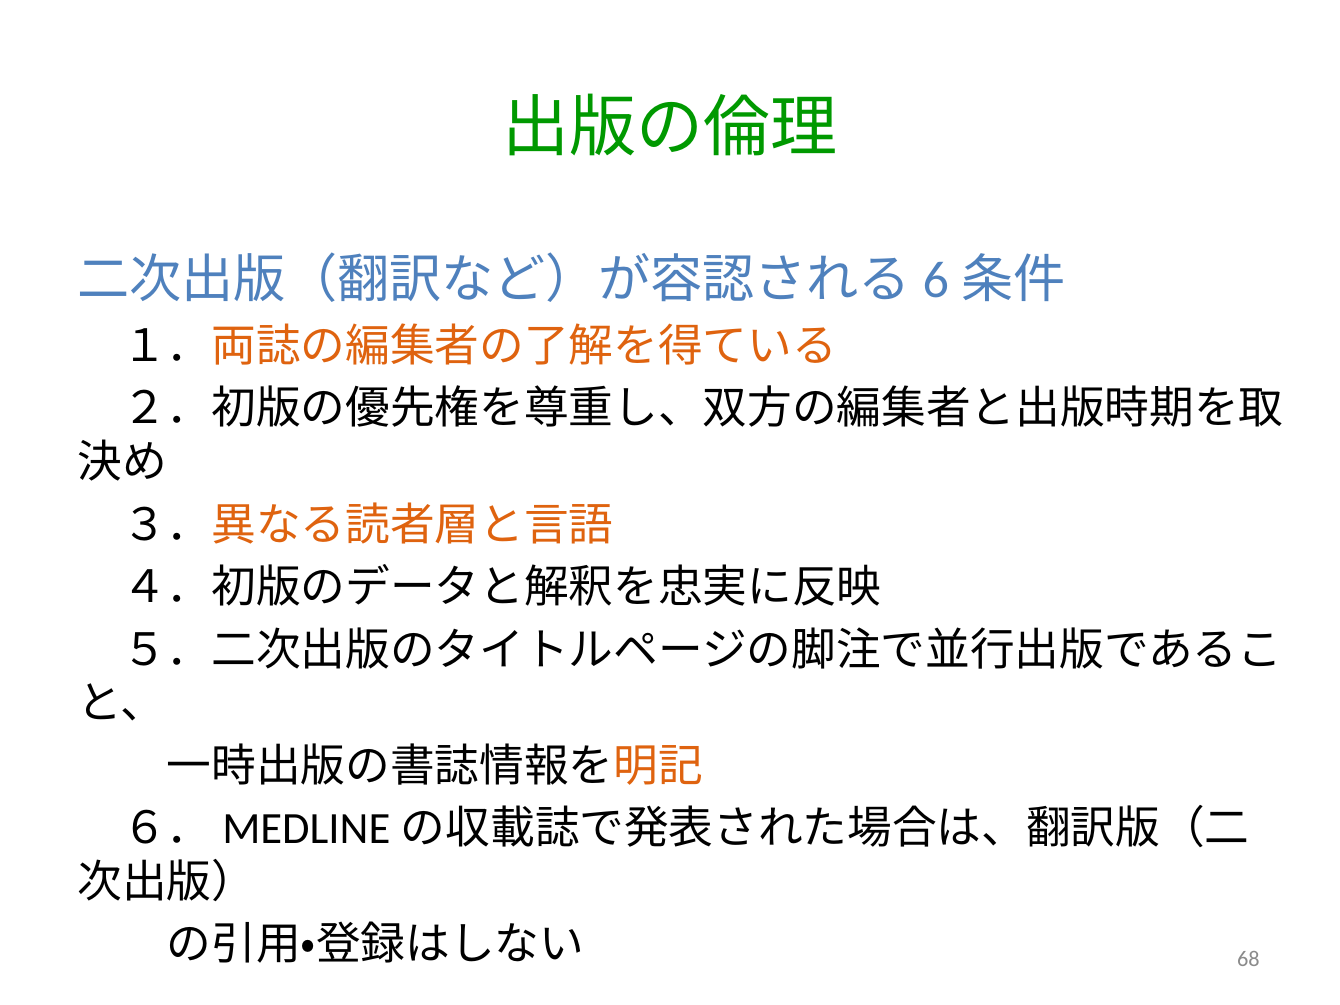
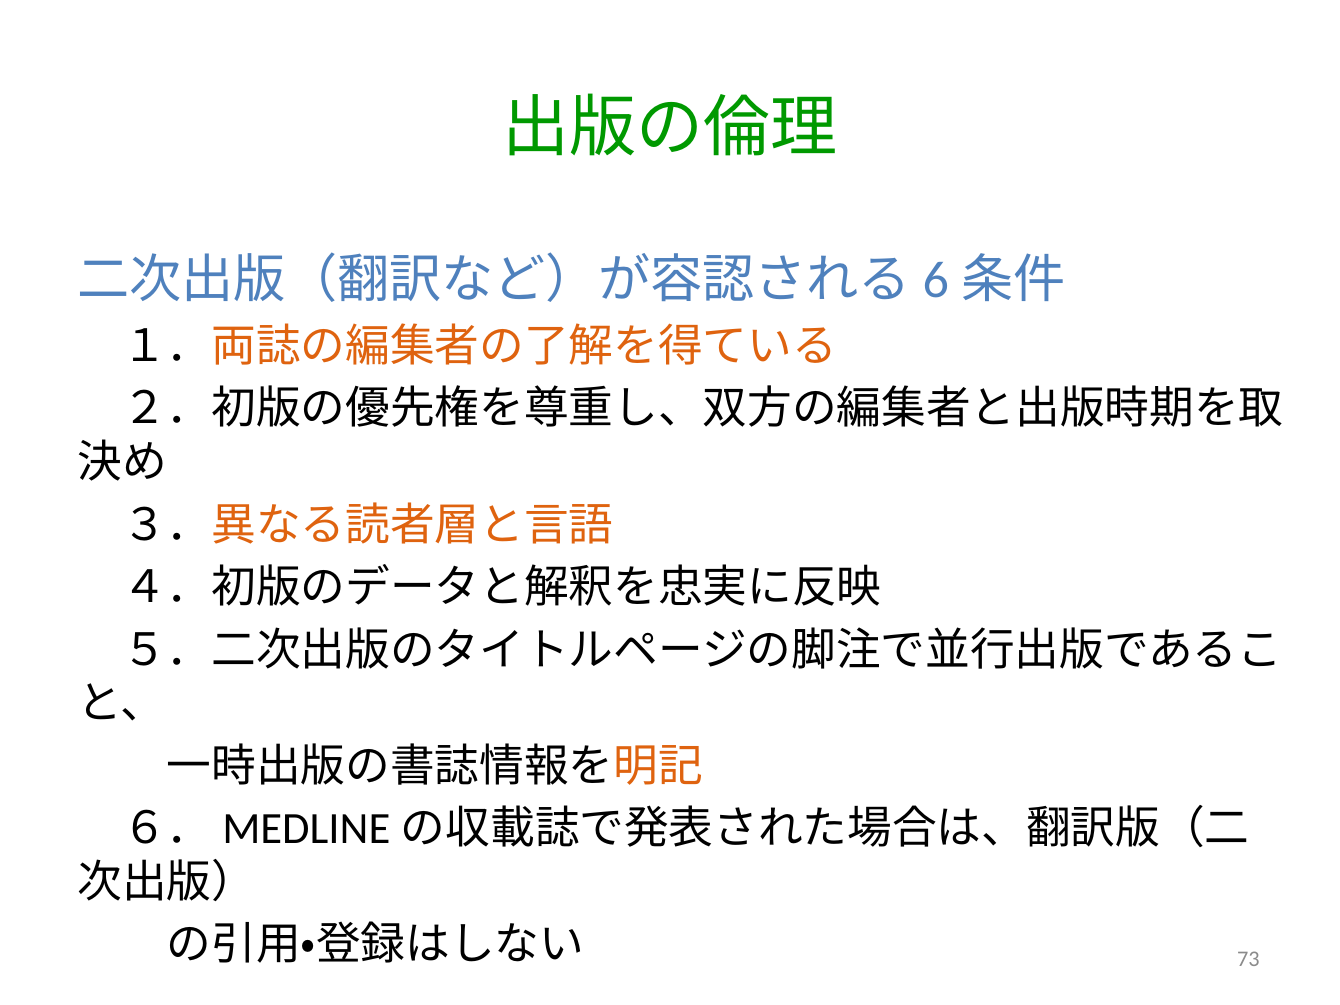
68: 68 -> 73
